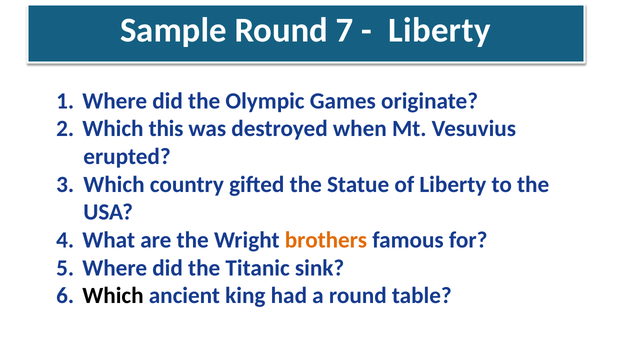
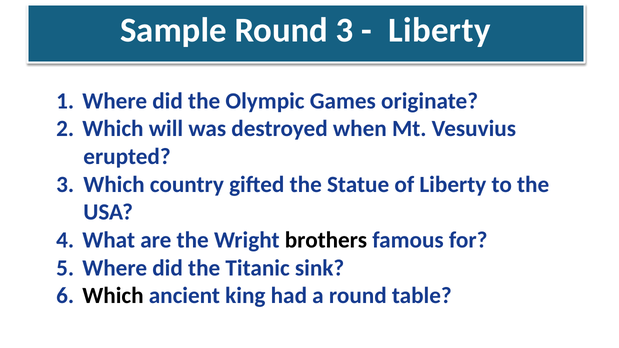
Round 7: 7 -> 3
this: this -> will
brothers colour: orange -> black
